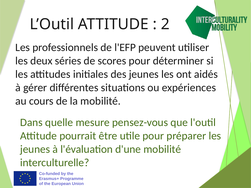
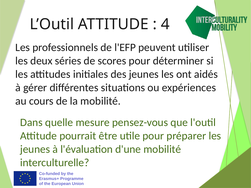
2: 2 -> 4
